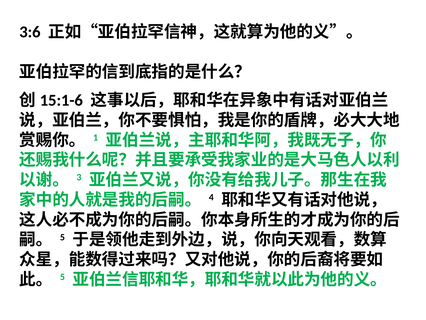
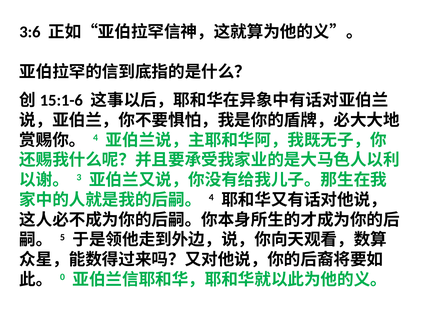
1 at (96, 137): 1 -> 4
5 at (62, 277): 5 -> 0
